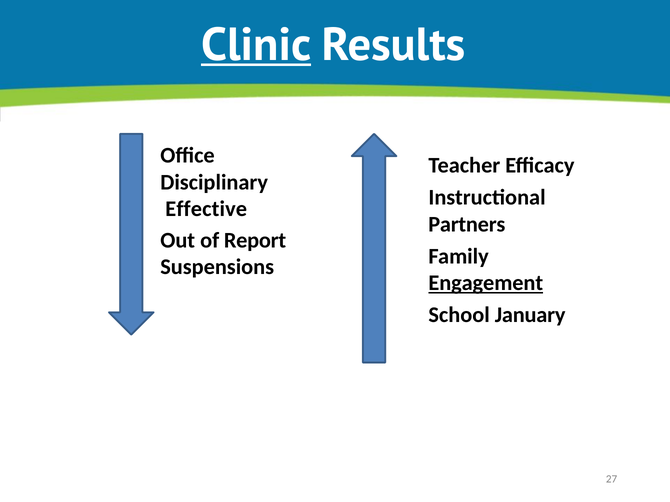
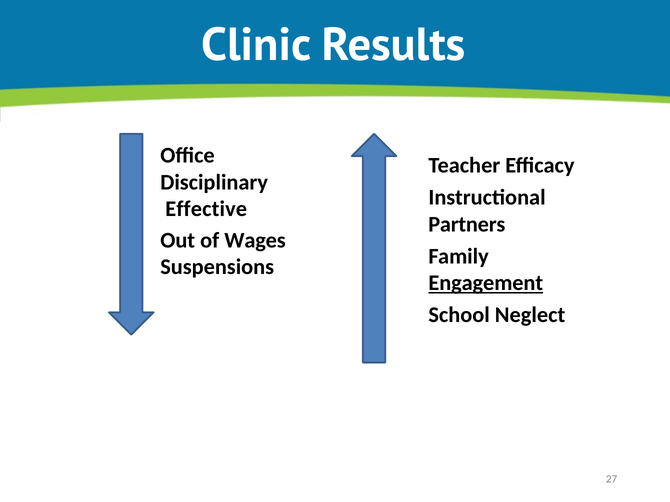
Clinic underline: present -> none
Report: Report -> Wages
January: January -> Neglect
